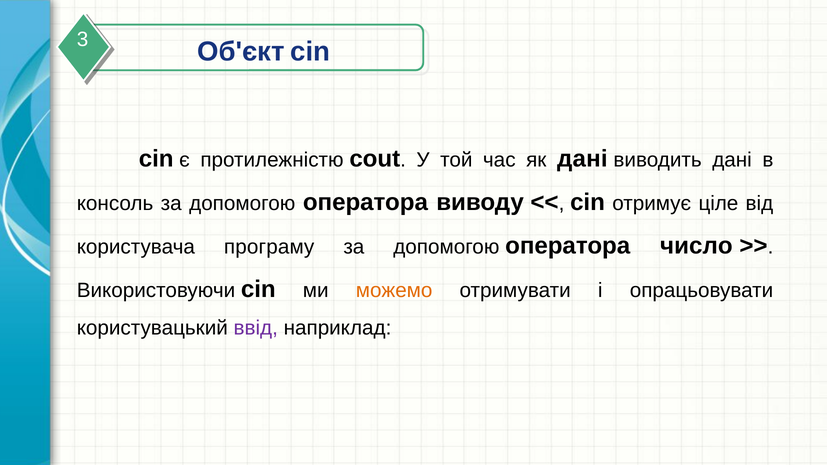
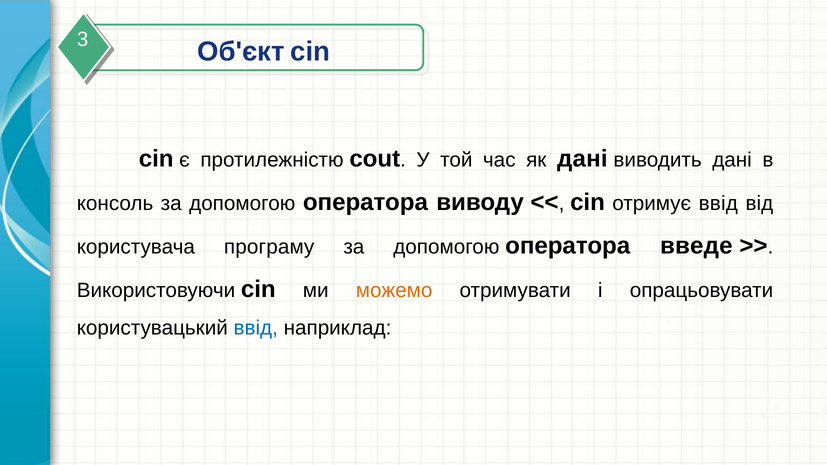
отримує ціле: ціле -> ввід
число: число -> введе
ввід at (256, 328) colour: purple -> blue
